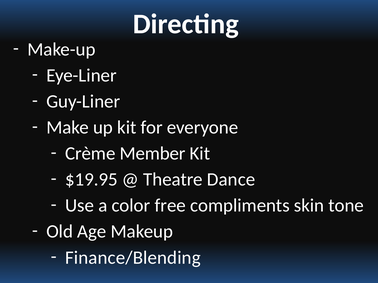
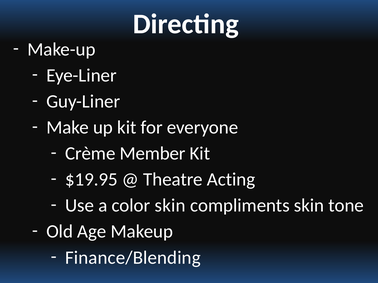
Dance: Dance -> Acting
color free: free -> skin
